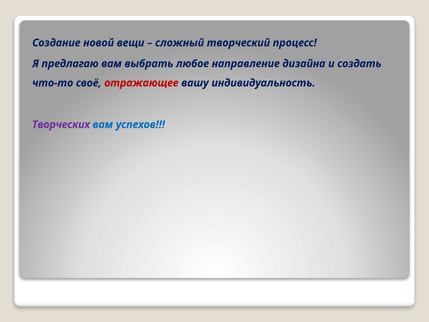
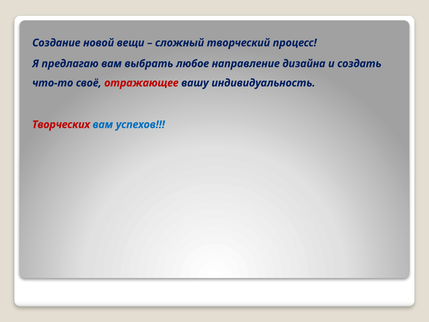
Творческих colour: purple -> red
